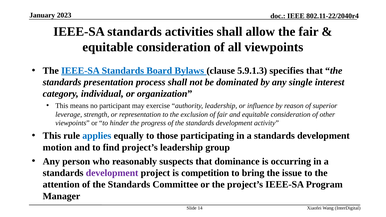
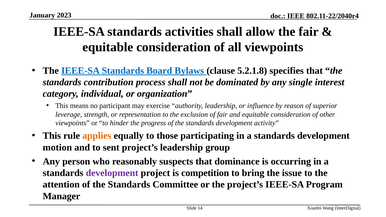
5.9.1.3: 5.9.1.3 -> 5.2.1.8
presentation: presentation -> contribution
applies colour: blue -> orange
find: find -> sent
